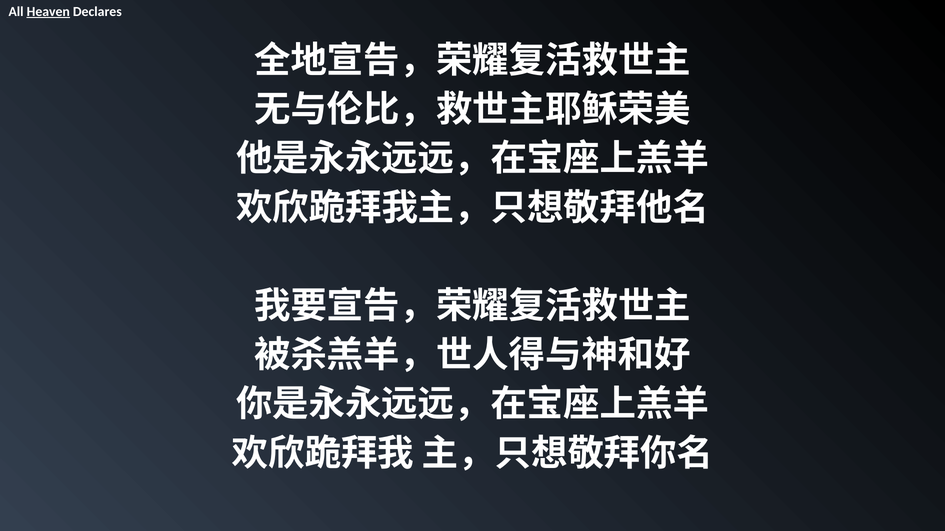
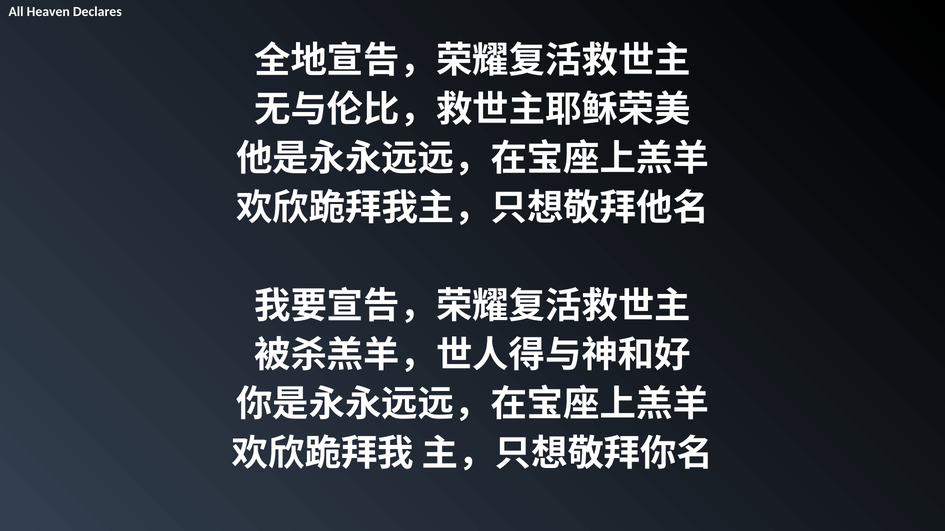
Heaven underline: present -> none
